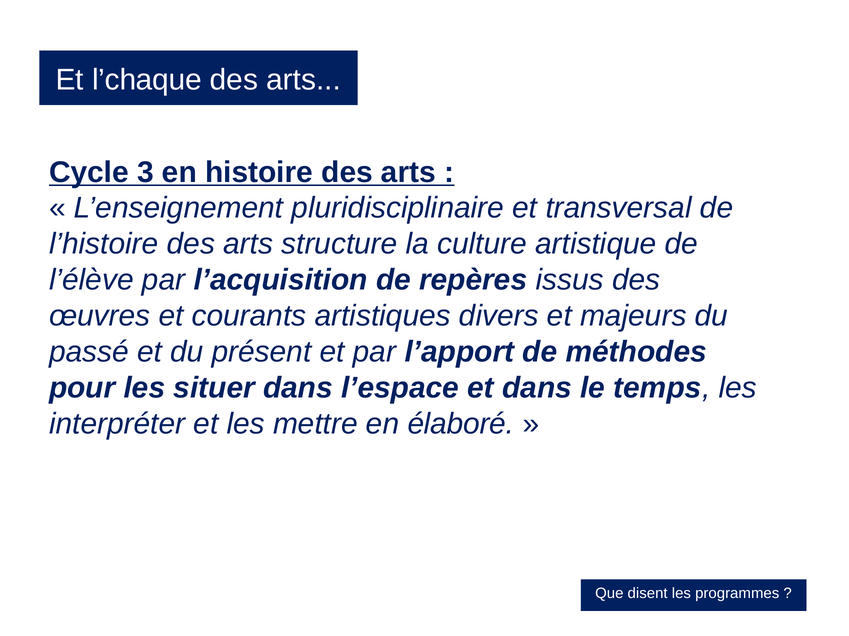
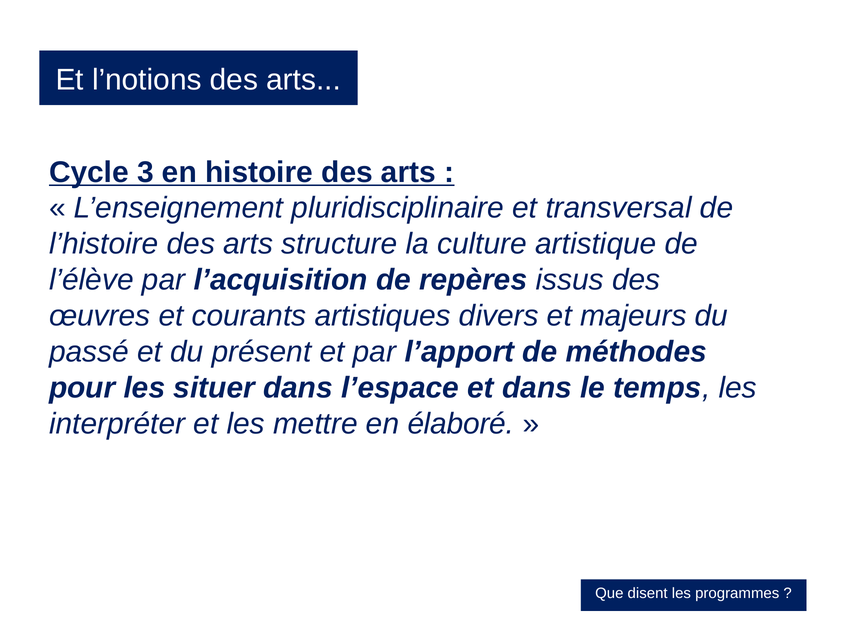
l’chaque: l’chaque -> l’notions
